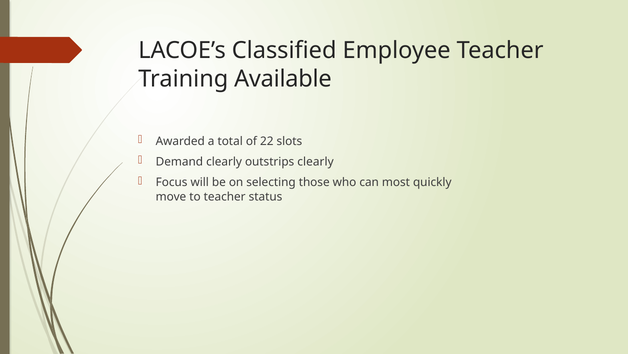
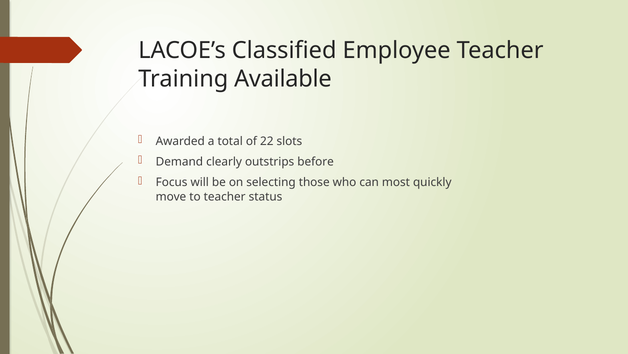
outstrips clearly: clearly -> before
